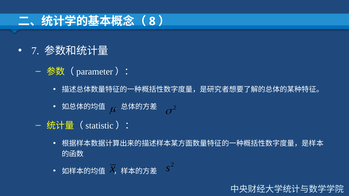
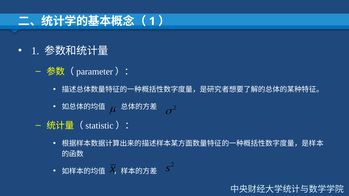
8 at (152, 21): 8 -> 1
7 at (35, 51): 7 -> 1
